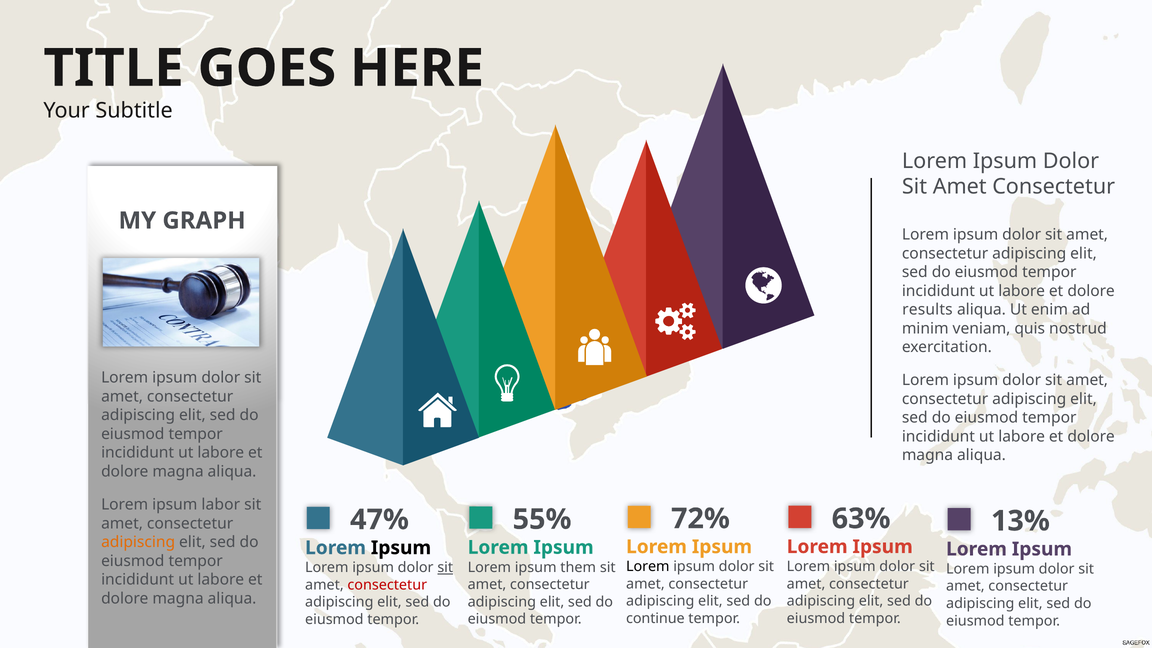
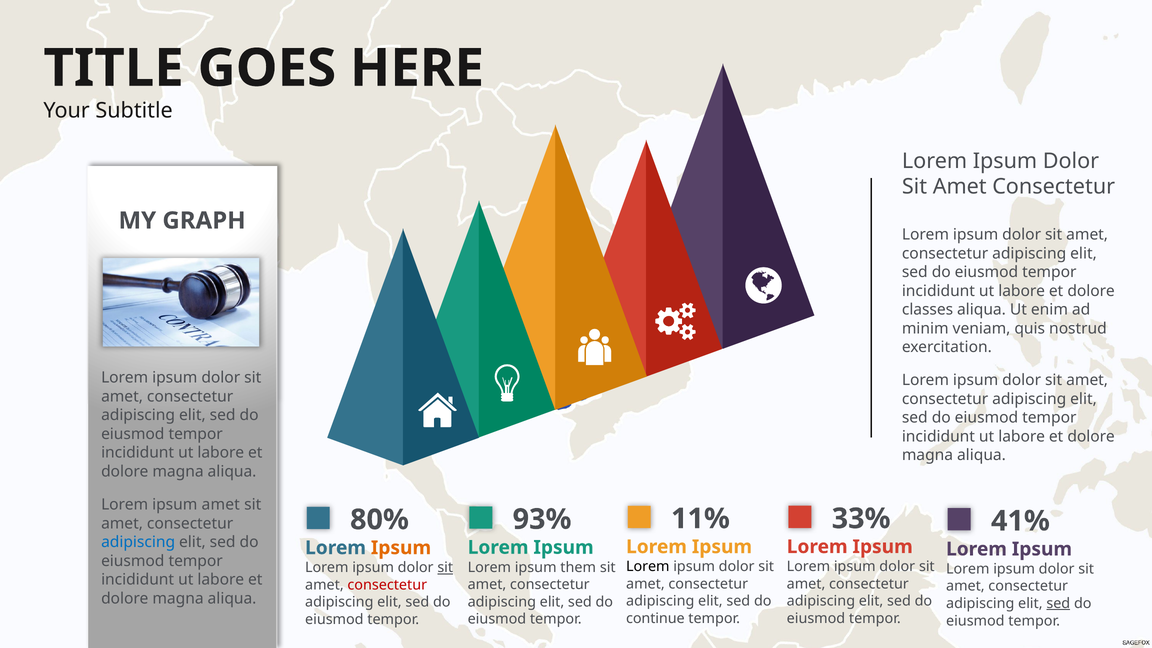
results: results -> classes
ipsum labor: labor -> amet
63%: 63% -> 33%
72%: 72% -> 11%
55%: 55% -> 93%
47%: 47% -> 80%
13%: 13% -> 41%
adipiscing at (138, 542) colour: orange -> blue
Ipsum at (401, 548) colour: black -> orange
sed at (1058, 603) underline: none -> present
